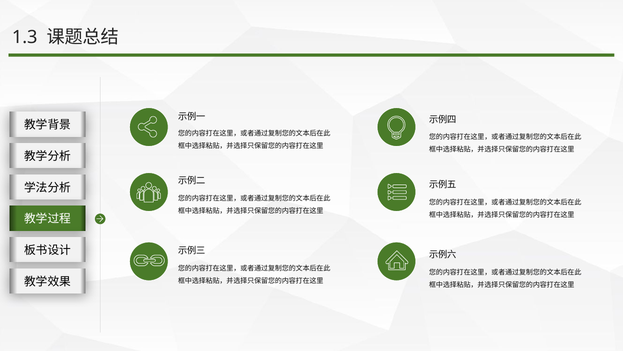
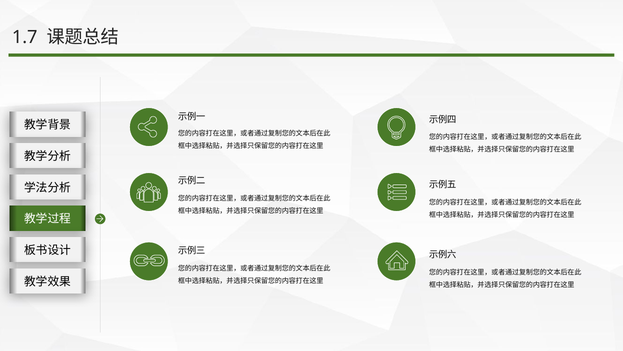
1.3: 1.3 -> 1.7
